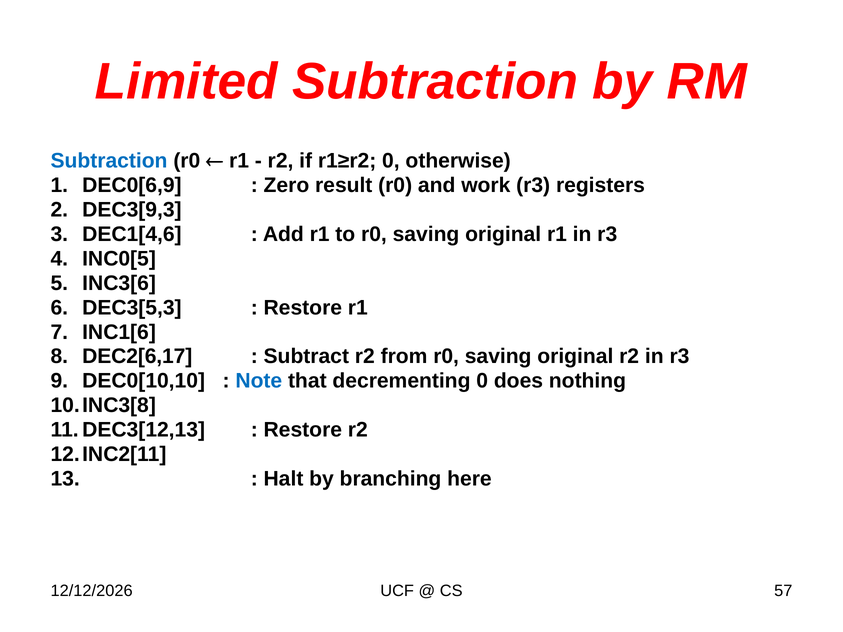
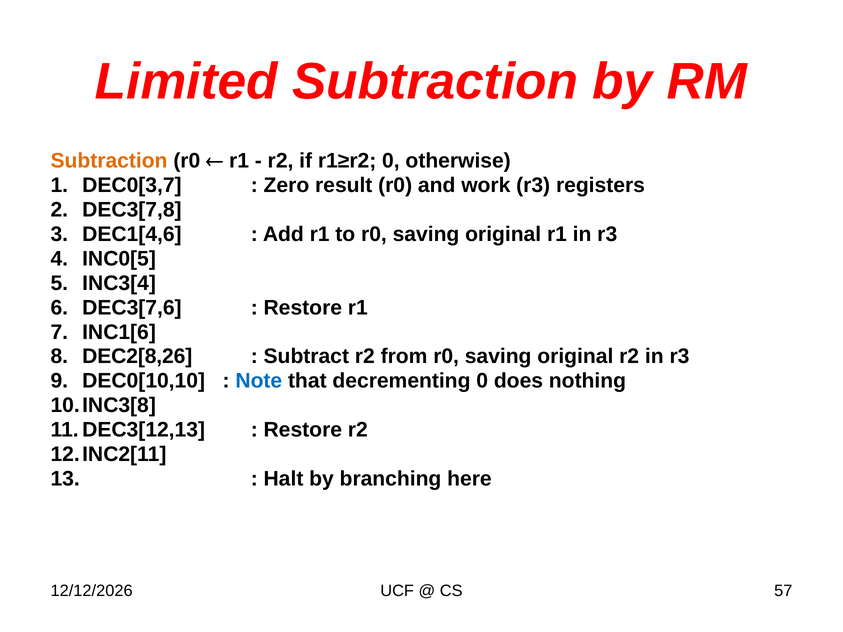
Subtraction at (109, 161) colour: blue -> orange
DEC0[6,9: DEC0[6,9 -> DEC0[3,7
DEC3[9,3: DEC3[9,3 -> DEC3[7,8
INC3[6: INC3[6 -> INC3[4
DEC3[5,3: DEC3[5,3 -> DEC3[7,6
DEC2[6,17: DEC2[6,17 -> DEC2[8,26
